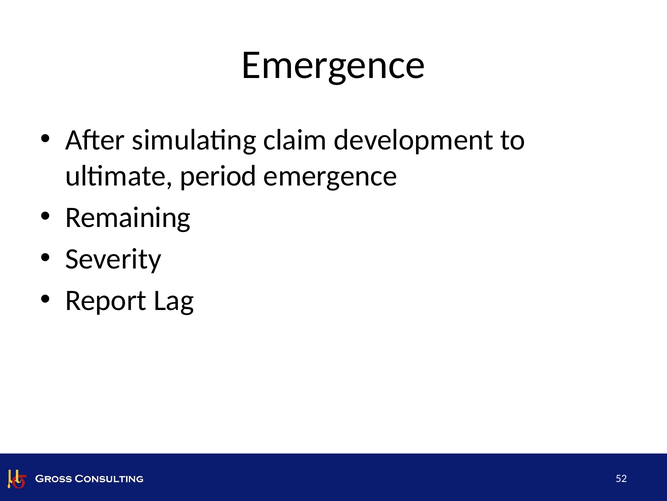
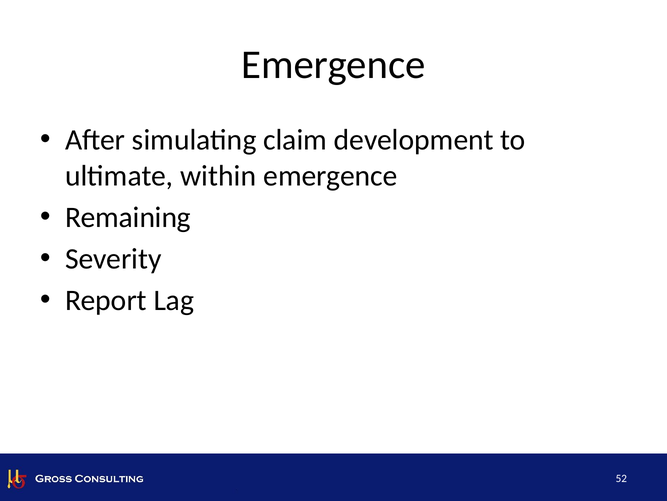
period: period -> within
